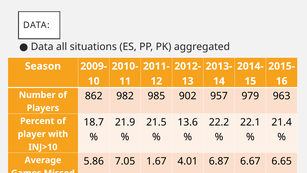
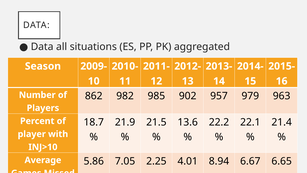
1.67: 1.67 -> 2.25
6.87: 6.87 -> 8.94
